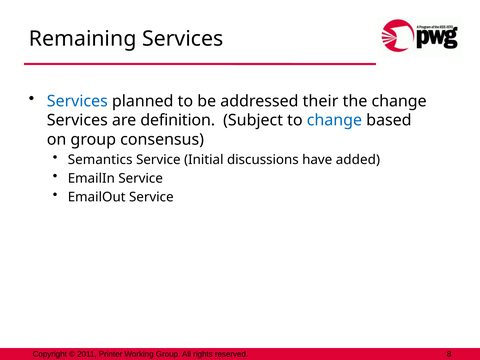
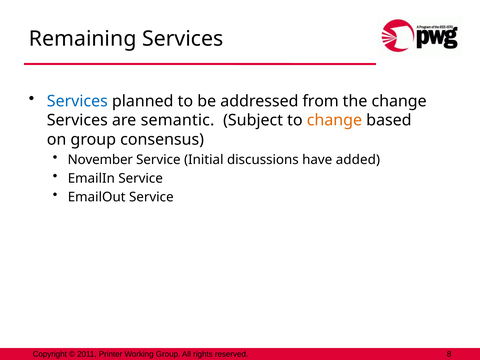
their: their -> from
definition: definition -> semantic
change at (334, 120) colour: blue -> orange
Semantics: Semantics -> November
